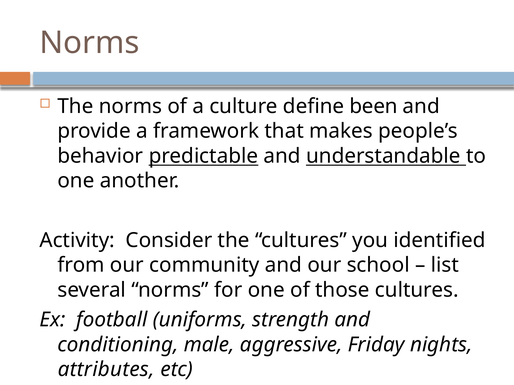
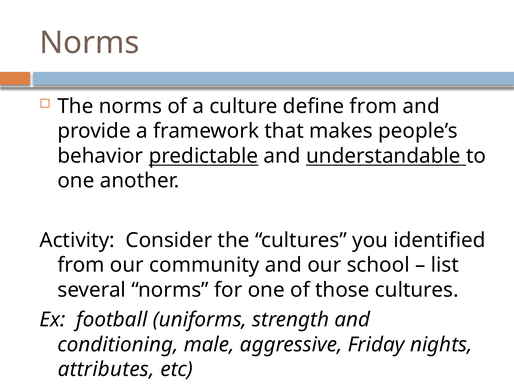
define been: been -> from
